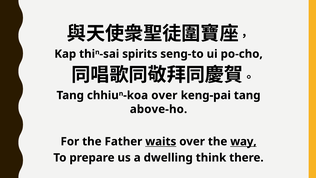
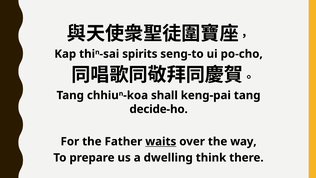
over at (164, 95): over -> shall
above-ho: above-ho -> decide-ho
way underline: present -> none
